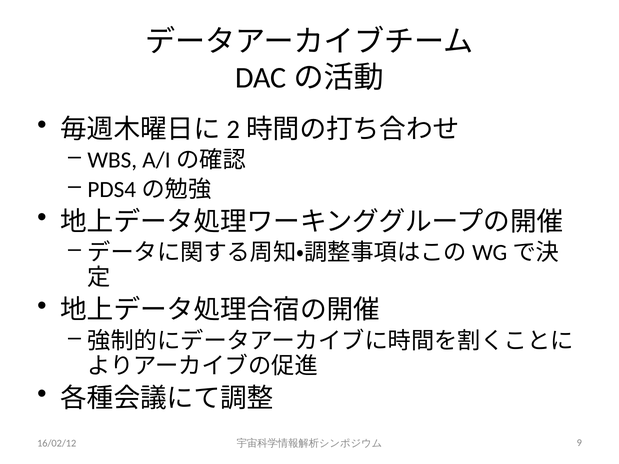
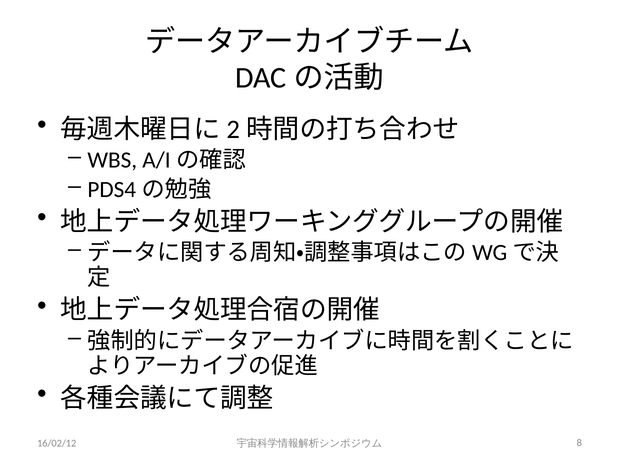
9: 9 -> 8
